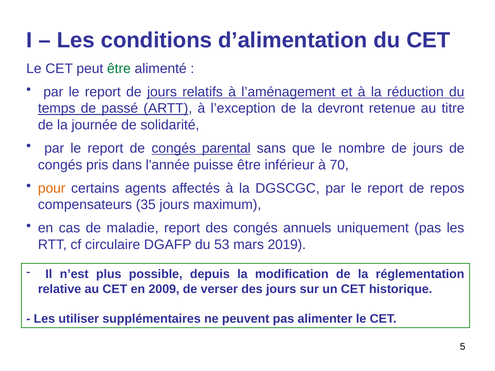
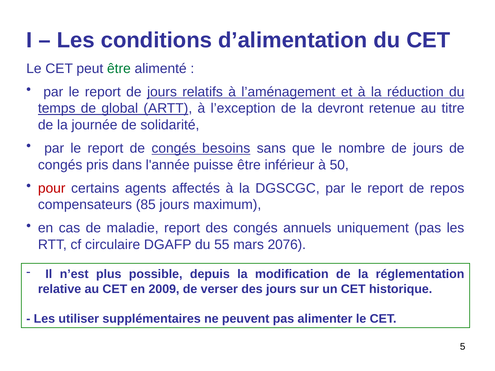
passé: passé -> global
parental: parental -> besoins
70: 70 -> 50
pour colour: orange -> red
35: 35 -> 85
53: 53 -> 55
2019: 2019 -> 2076
